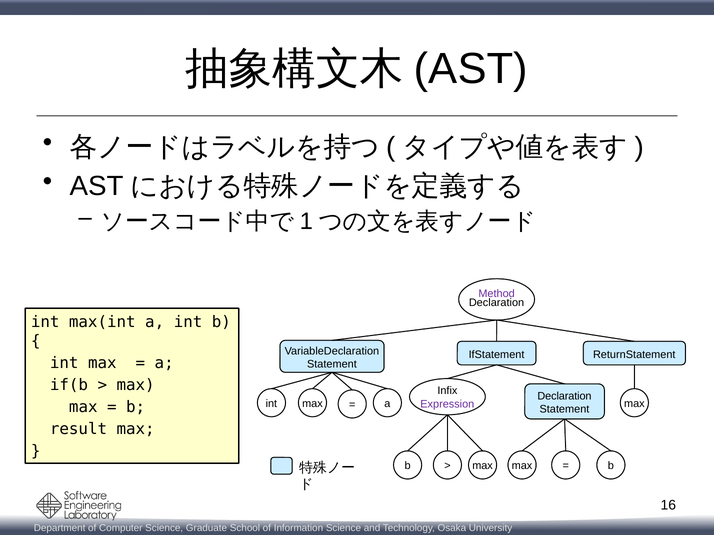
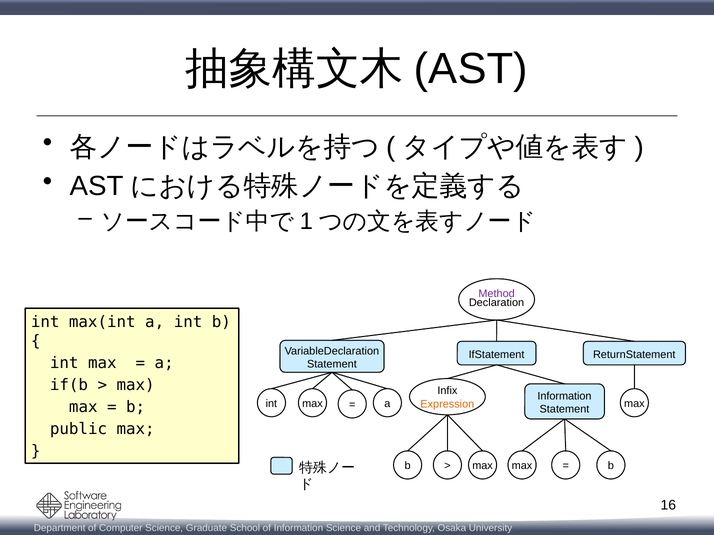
Declaration at (565, 397): Declaration -> Information
Expression colour: purple -> orange
result: result -> public
